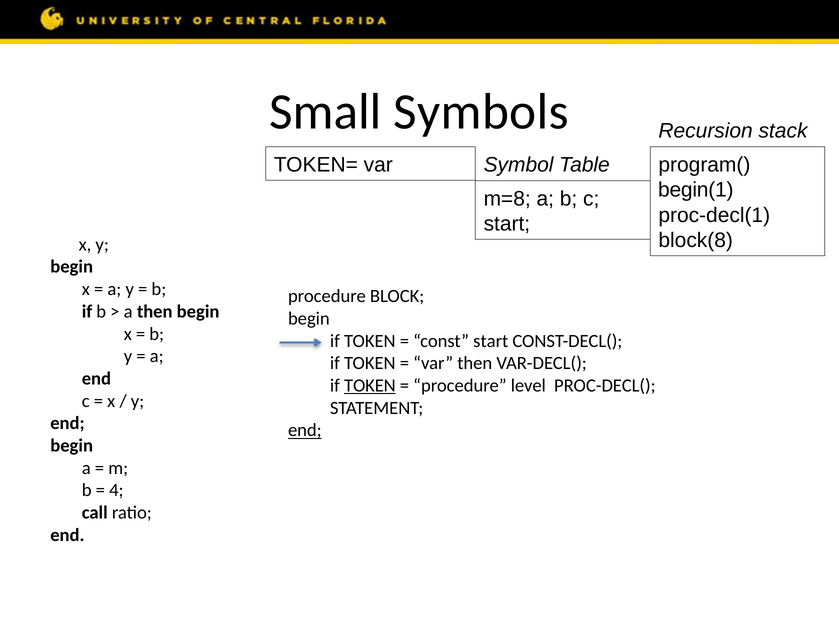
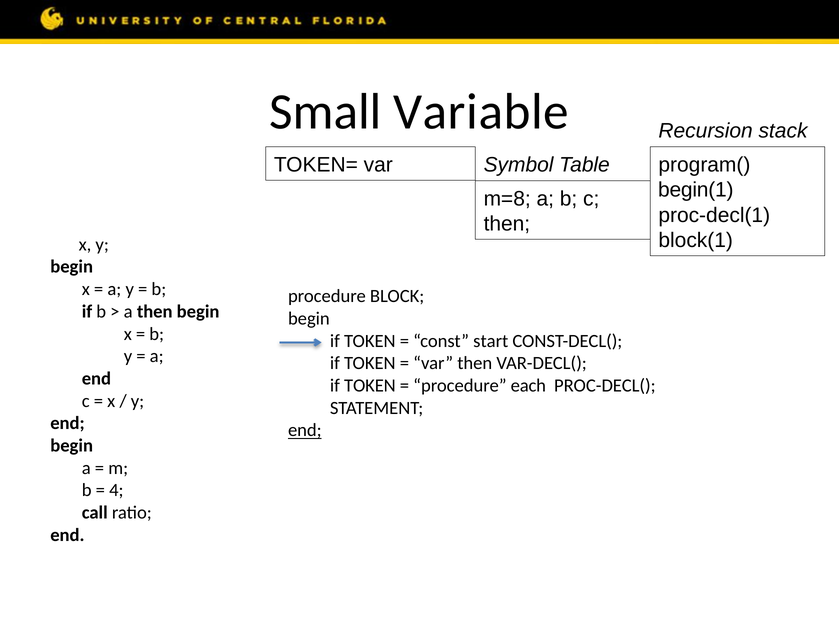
Symbols: Symbols -> Variable
start at (507, 224): start -> then
block(8: block(8 -> block(1
TOKEN at (370, 386) underline: present -> none
level: level -> each
